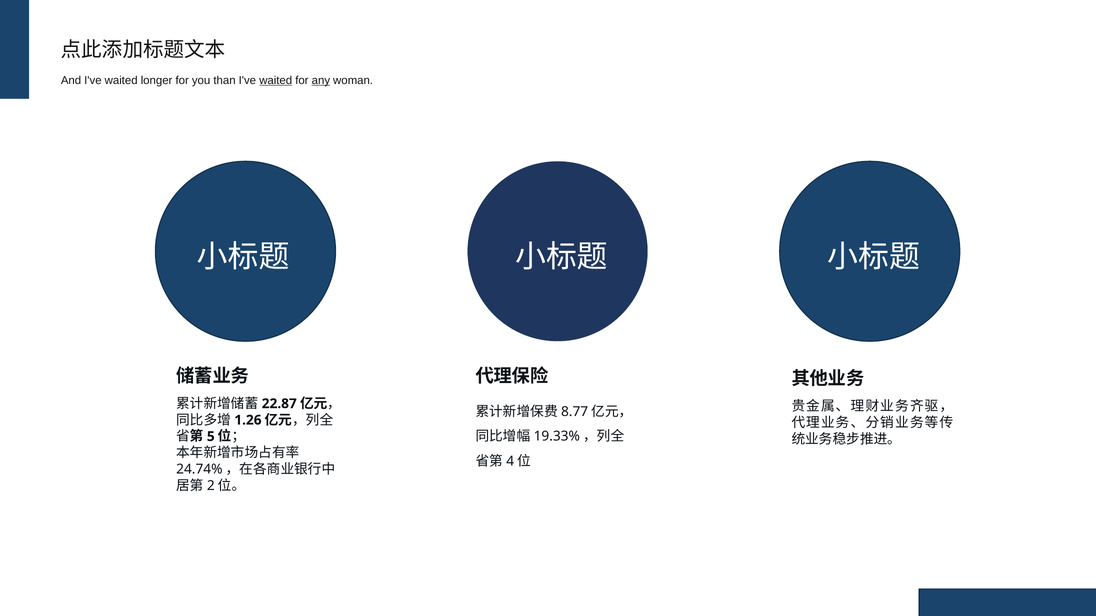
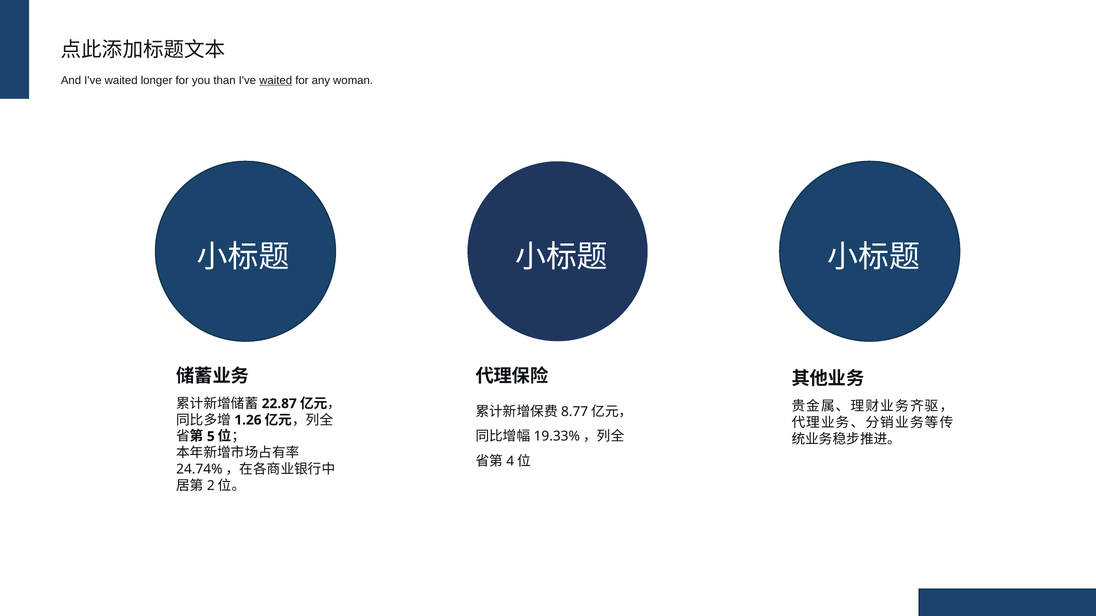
any underline: present -> none
